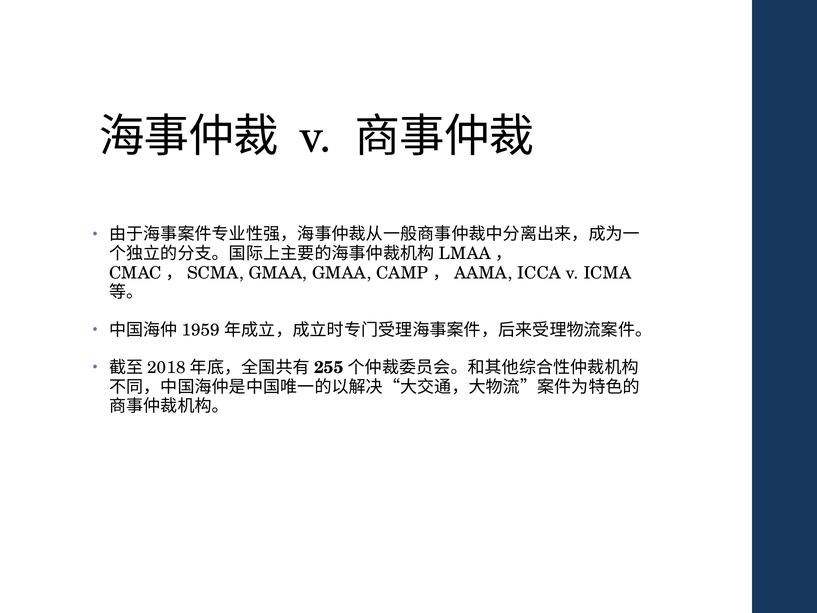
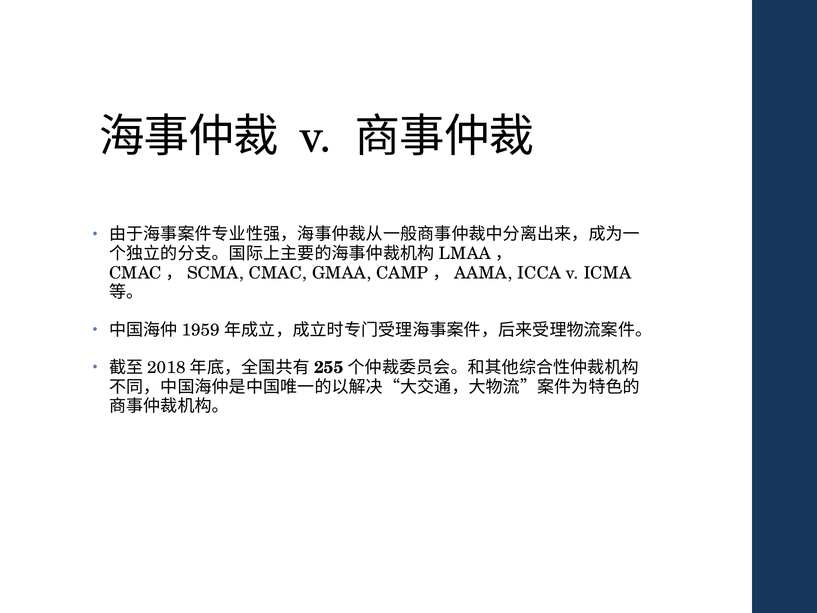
CMAC，SCMA GMAA: GMAA -> CMAC
